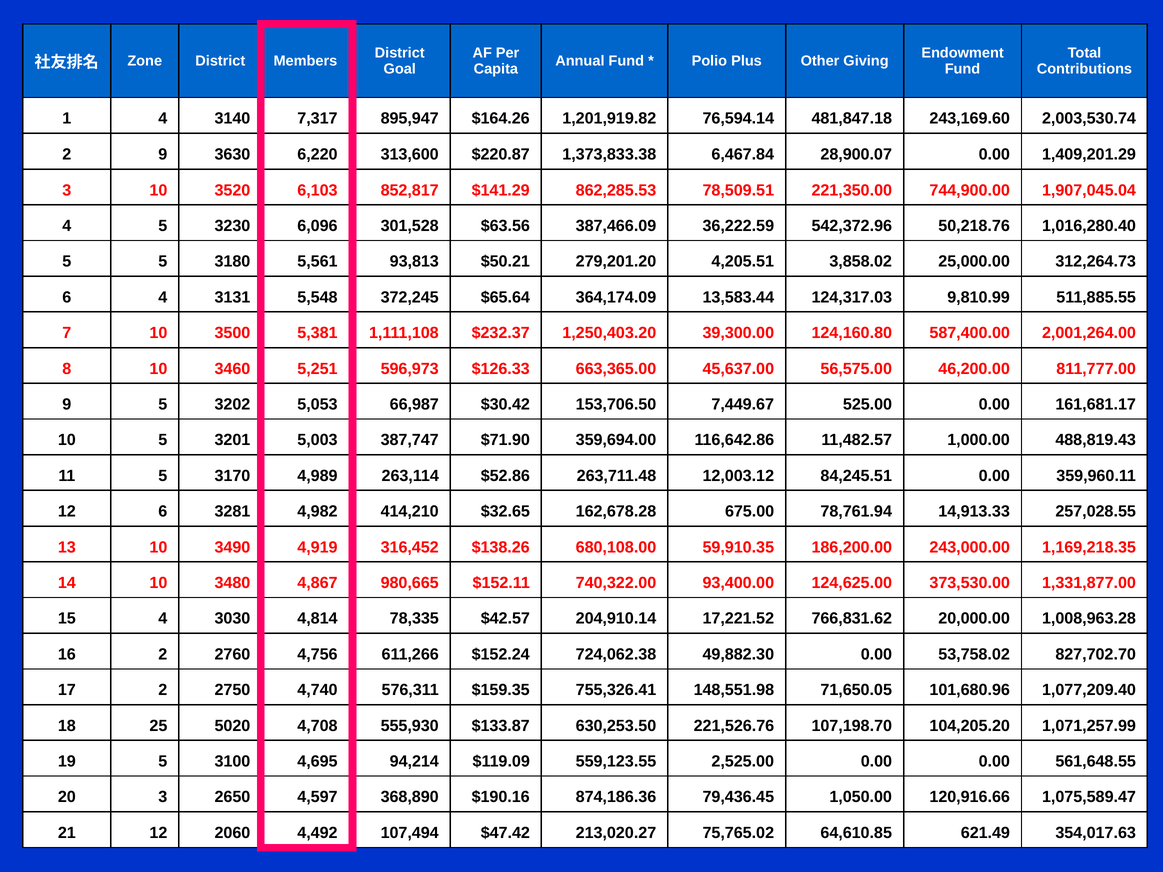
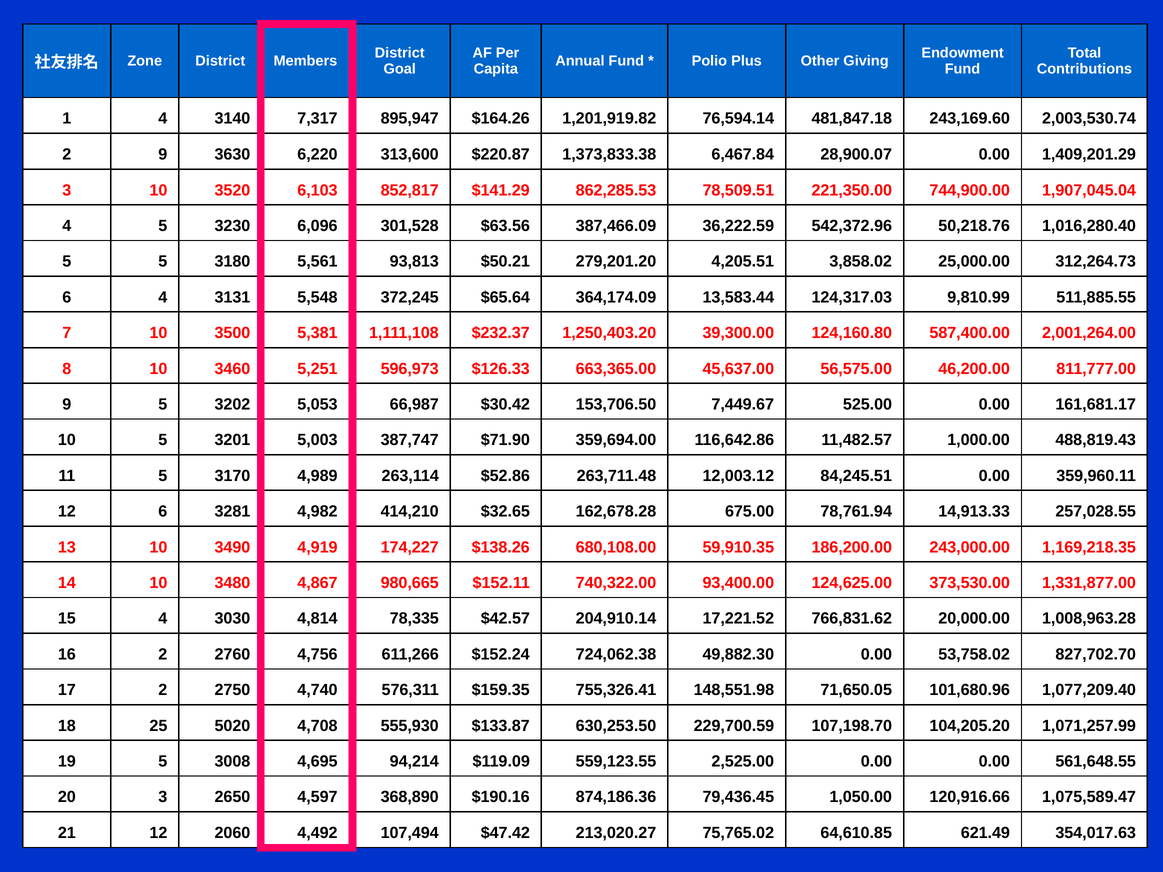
316,452: 316,452 -> 174,227
221,526.76: 221,526.76 -> 229,700.59
3100: 3100 -> 3008
